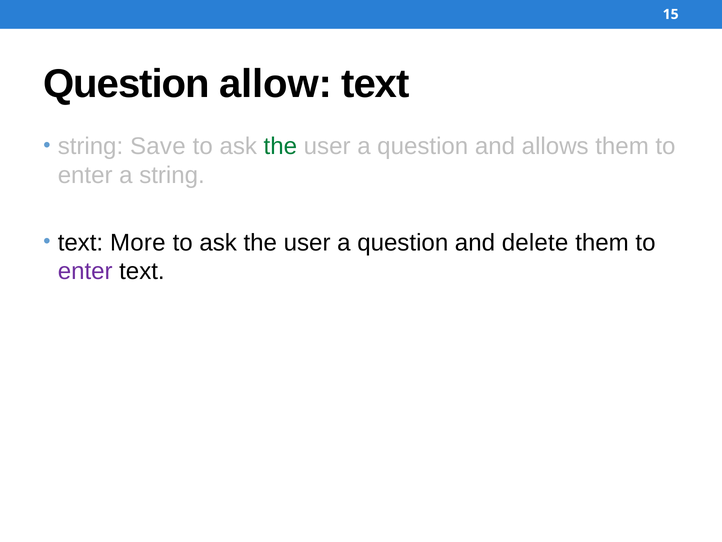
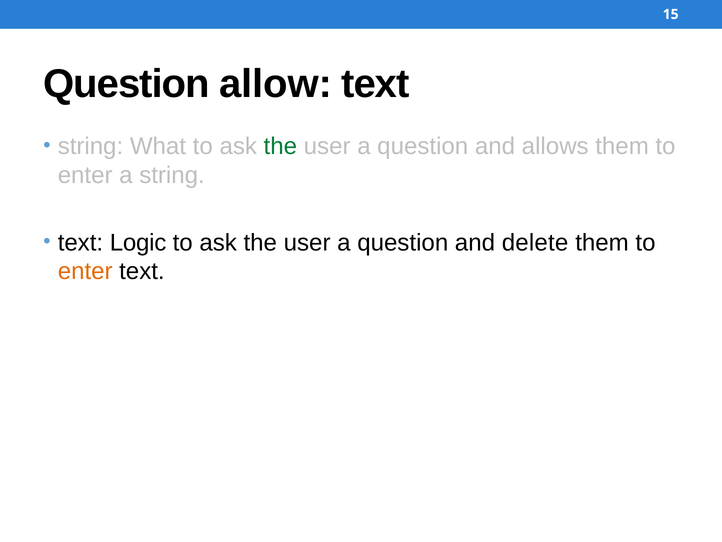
Save: Save -> What
More: More -> Logic
enter at (85, 271) colour: purple -> orange
